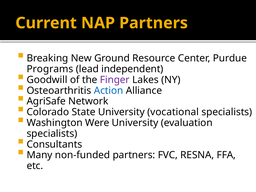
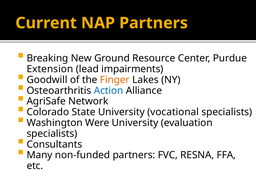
Programs: Programs -> Extension
independent: independent -> impairments
Finger colour: purple -> orange
